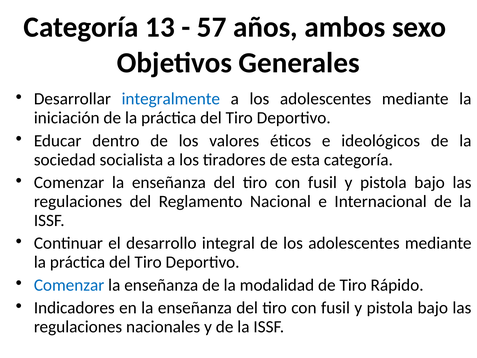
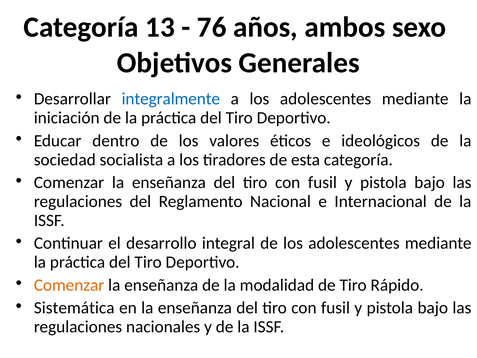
57: 57 -> 76
Comenzar at (69, 285) colour: blue -> orange
Indicadores: Indicadores -> Sistemática
